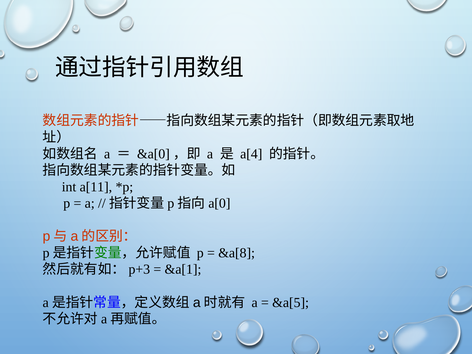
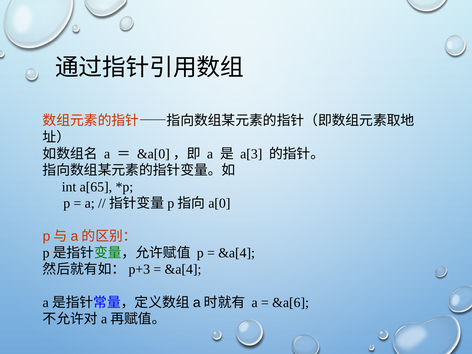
a[4: a[4 -> a[3
a[11: a[11 -> a[65
&a[8 at (237, 253): &a[8 -> &a[4
&a[1 at (183, 269): &a[1 -> &a[4
&a[5: &a[5 -> &a[6
